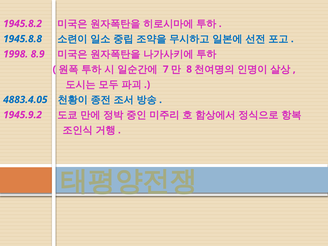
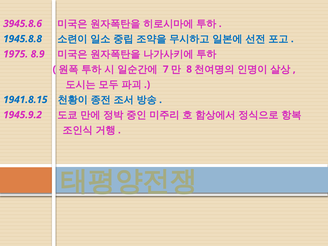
1945.8.2: 1945.8.2 -> 3945.8.6
1998: 1998 -> 1975
4883.4.05: 4883.4.05 -> 1941.8.15
